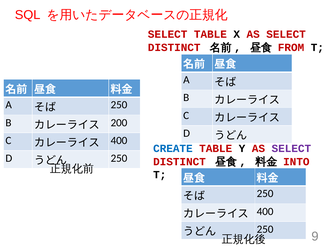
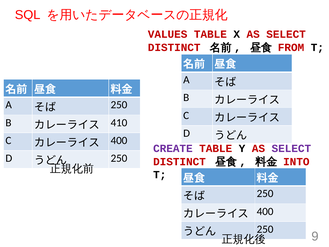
SELECT at (168, 34): SELECT -> VALUES
200: 200 -> 410
CREATE colour: blue -> purple
